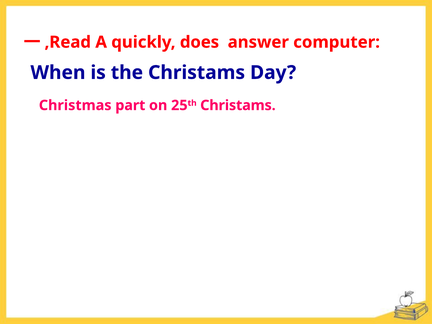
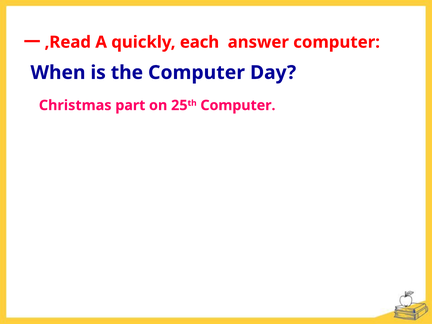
does: does -> each
the Christams: Christams -> Computer
Christams at (238, 105): Christams -> Computer
